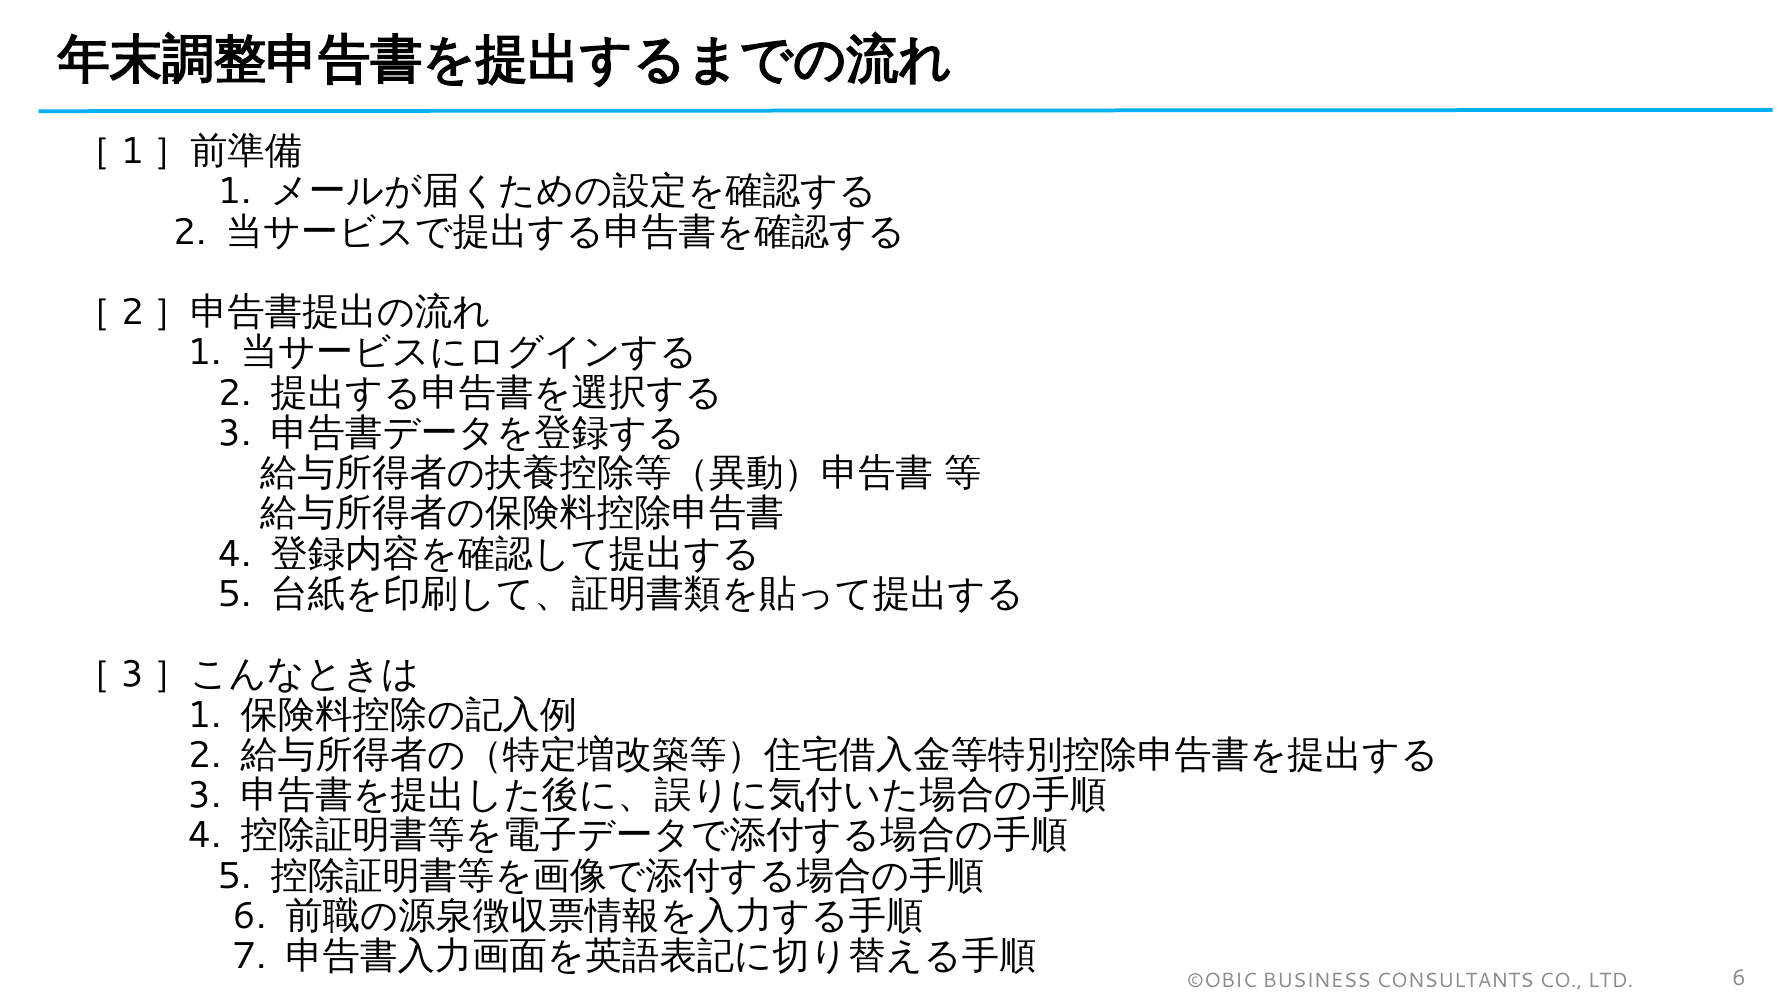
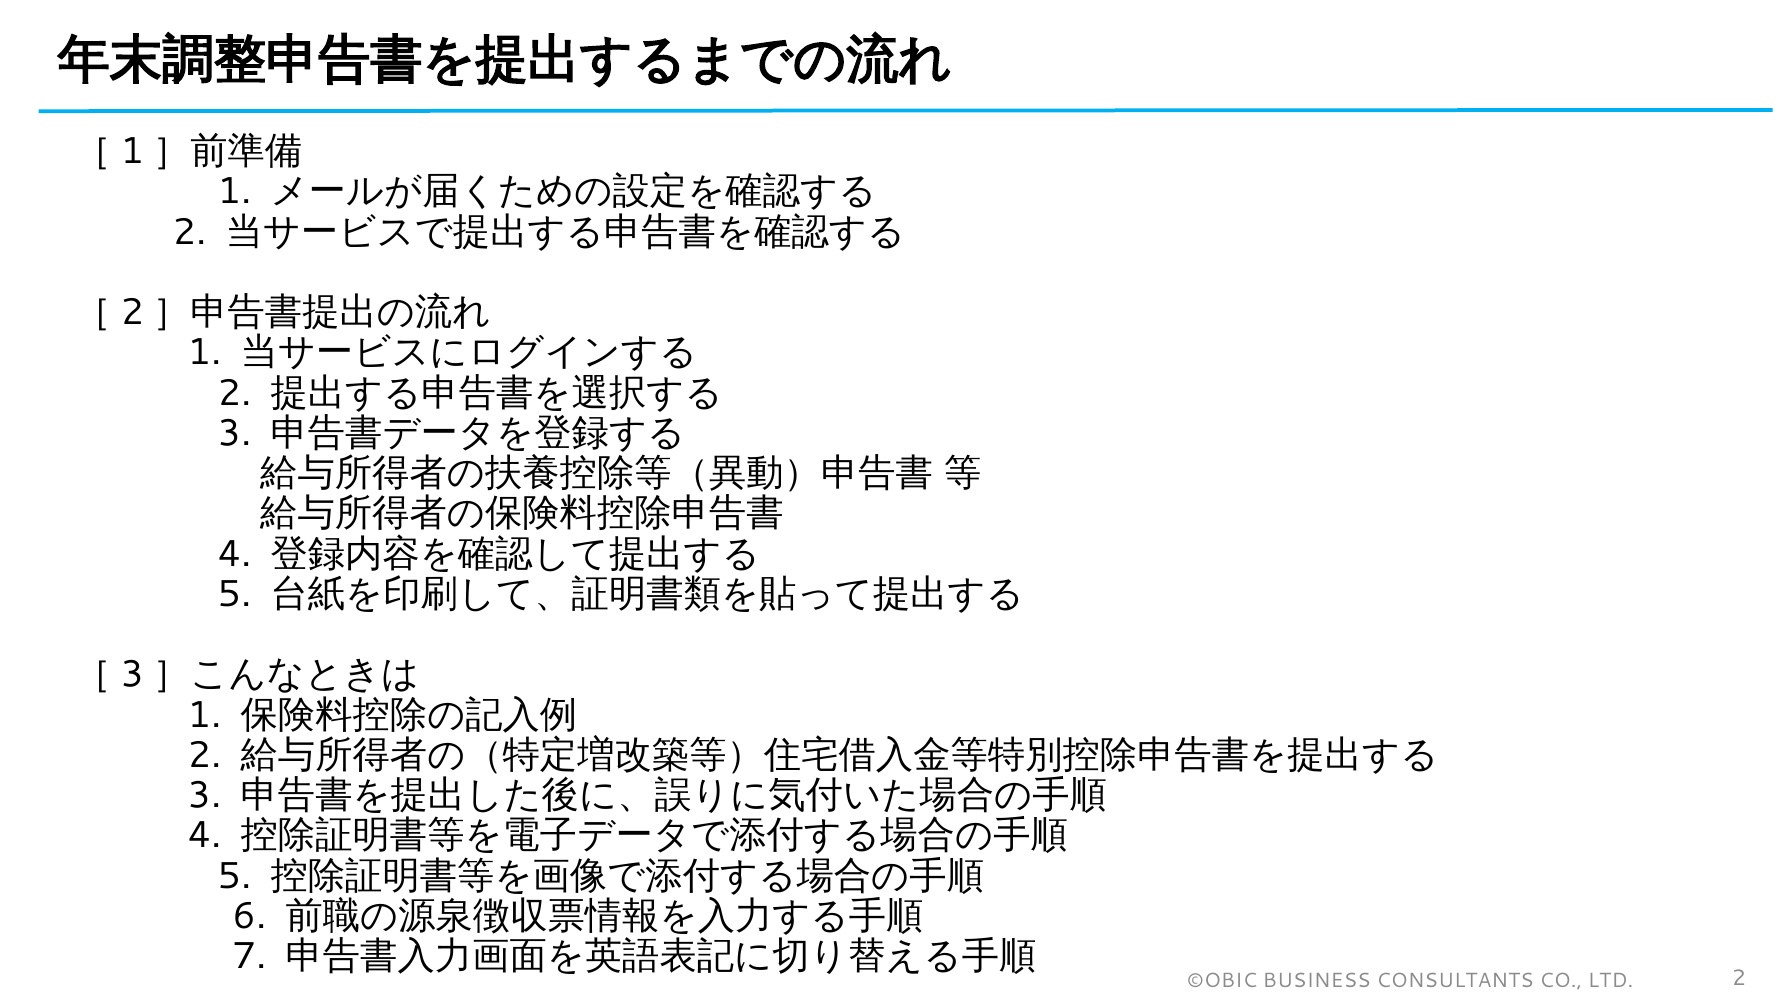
LTD 6: 6 -> 2
